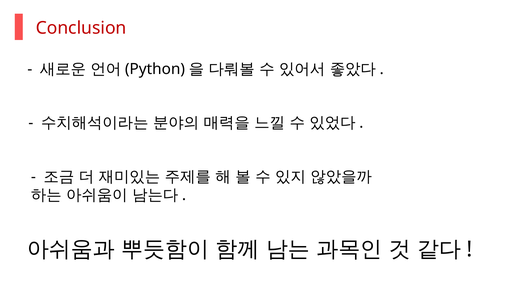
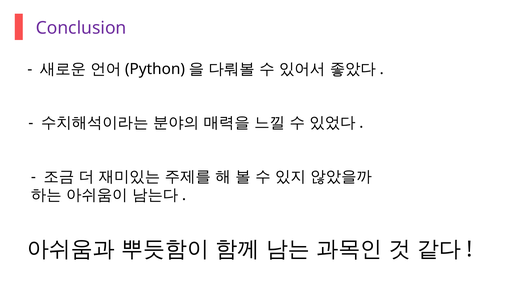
Conclusion colour: red -> purple
